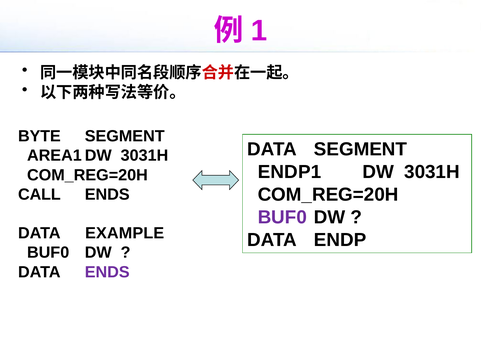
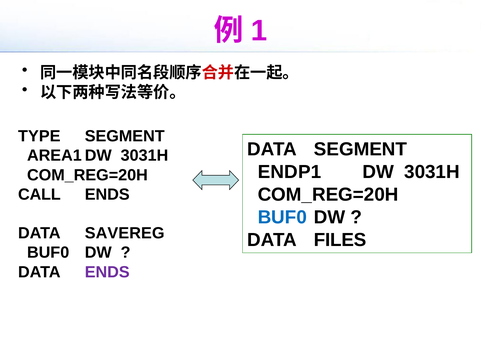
BYTE: BYTE -> TYPE
BUF0 at (282, 217) colour: purple -> blue
EXAMPLE: EXAMPLE -> SAVEREG
ENDP: ENDP -> FILES
